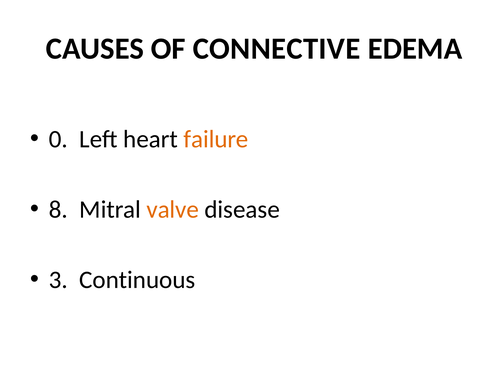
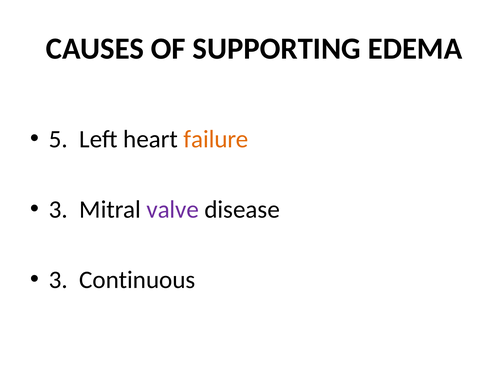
CONNECTIVE: CONNECTIVE -> SUPPORTING
0: 0 -> 5
8 at (58, 209): 8 -> 3
valve colour: orange -> purple
